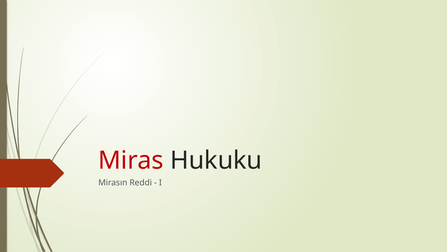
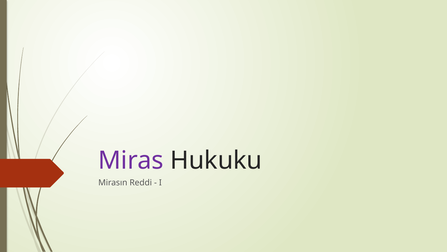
Miras colour: red -> purple
